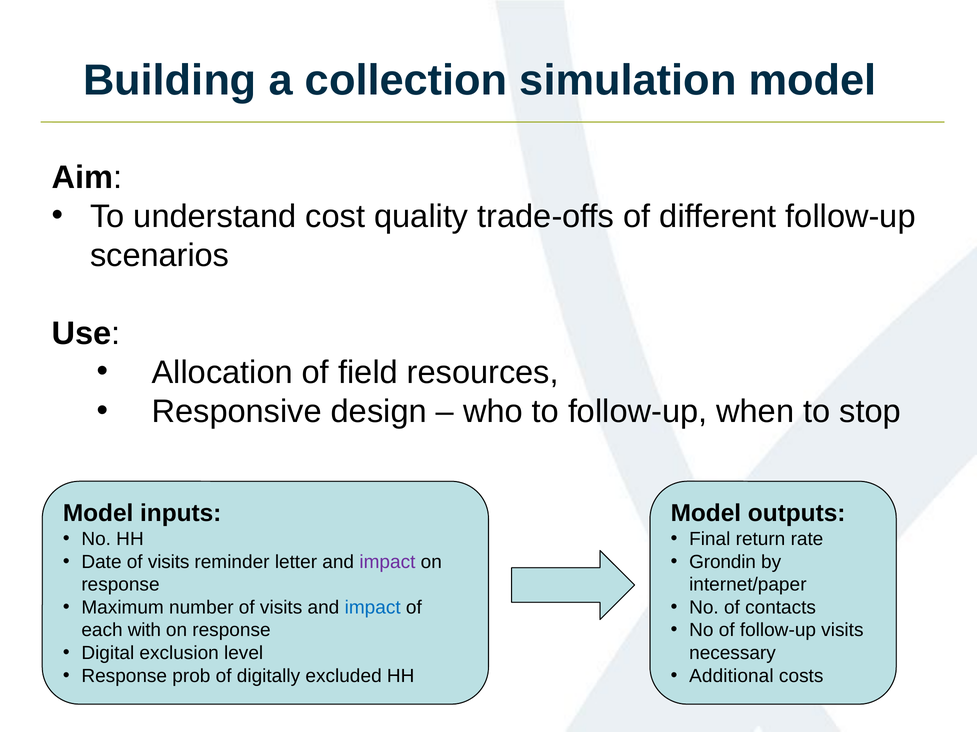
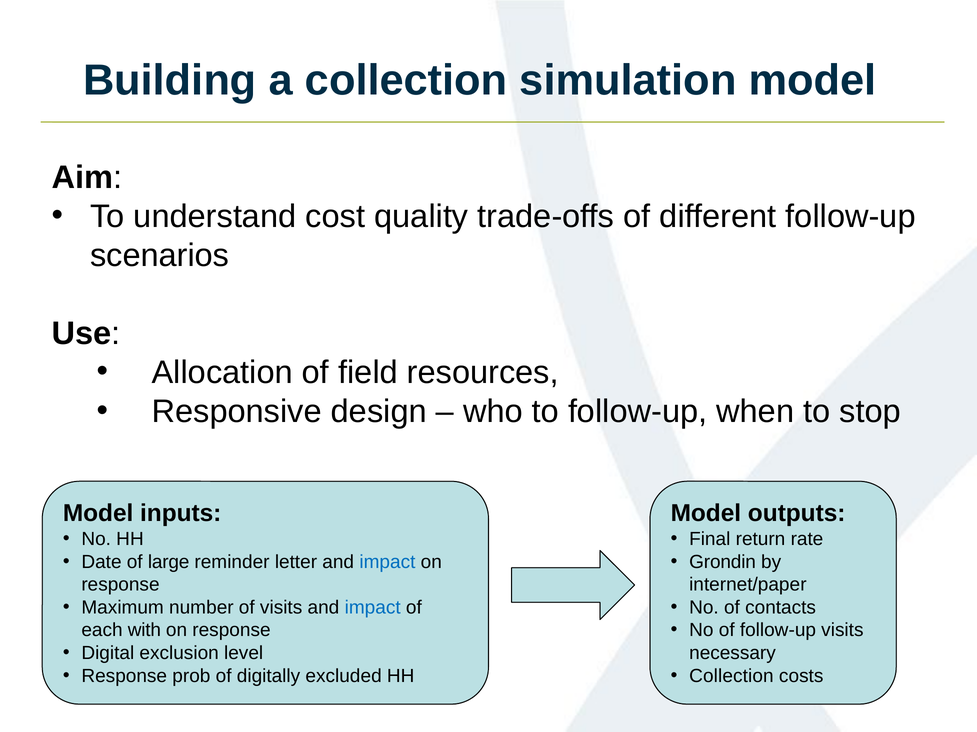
Date of visits: visits -> large
impact at (387, 562) colour: purple -> blue
Additional at (731, 676): Additional -> Collection
